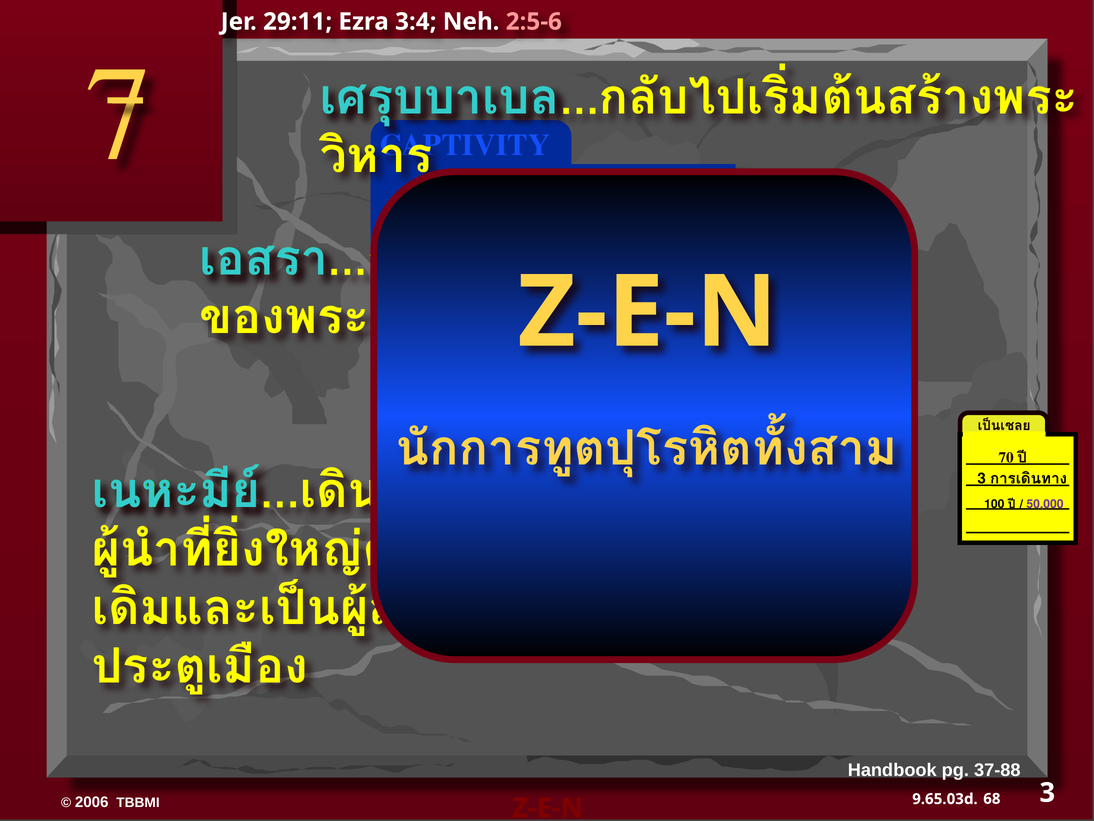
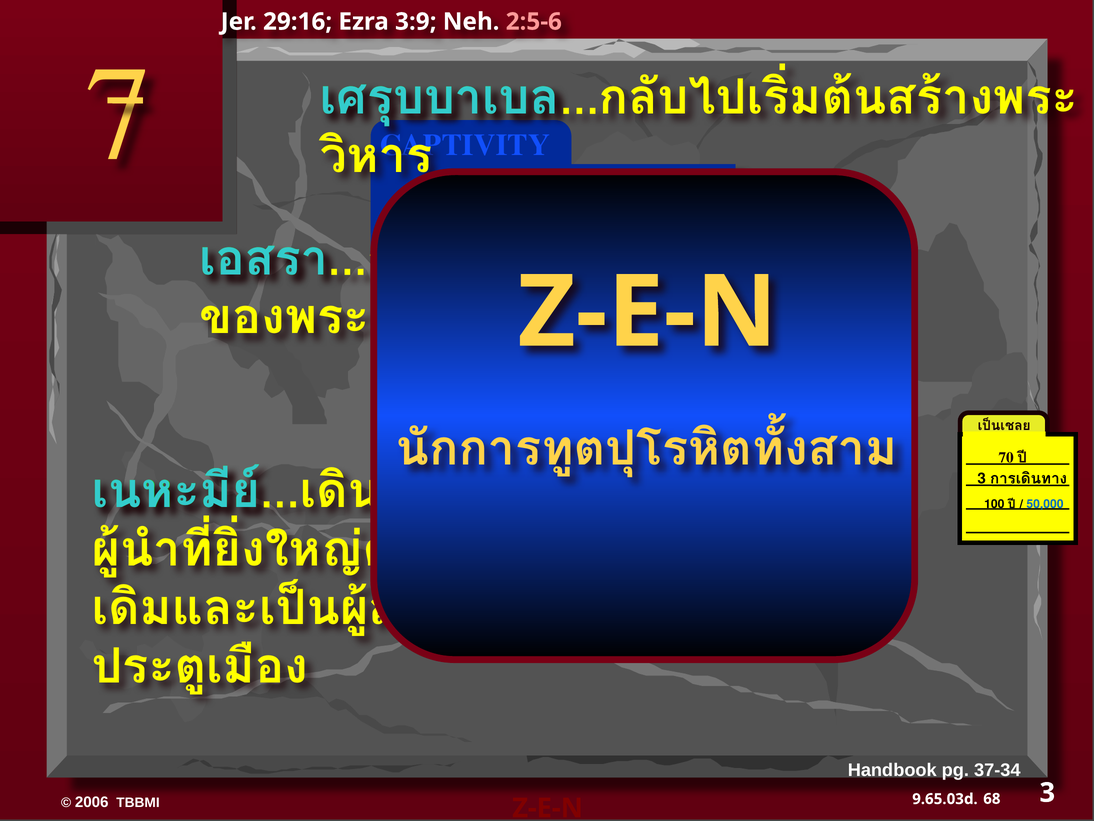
29:11: 29:11 -> 29:16
3:4: 3:4 -> 3:9
50,000 at (1045, 504) colour: purple -> blue
37-88: 37-88 -> 37-34
